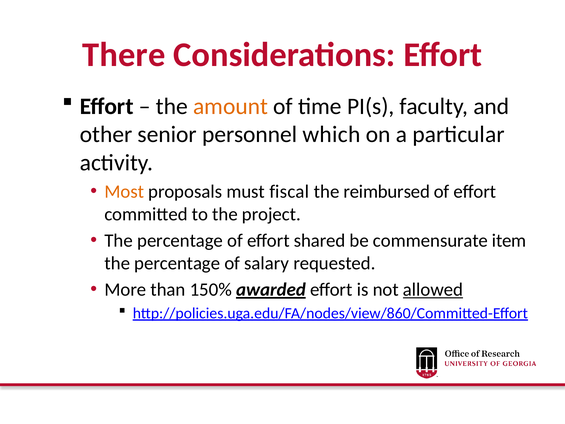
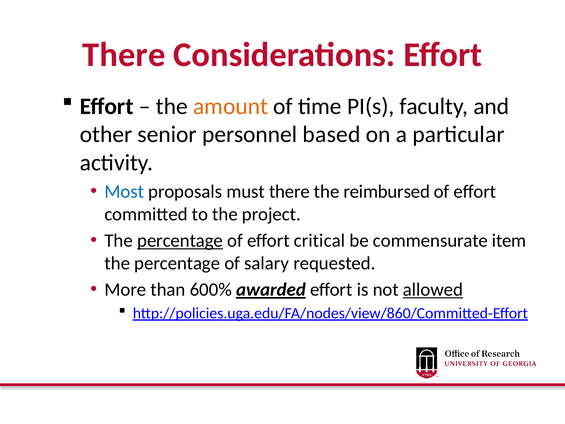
which: which -> based
Most colour: orange -> blue
must fiscal: fiscal -> there
percentage at (180, 241) underline: none -> present
shared: shared -> critical
150%: 150% -> 600%
